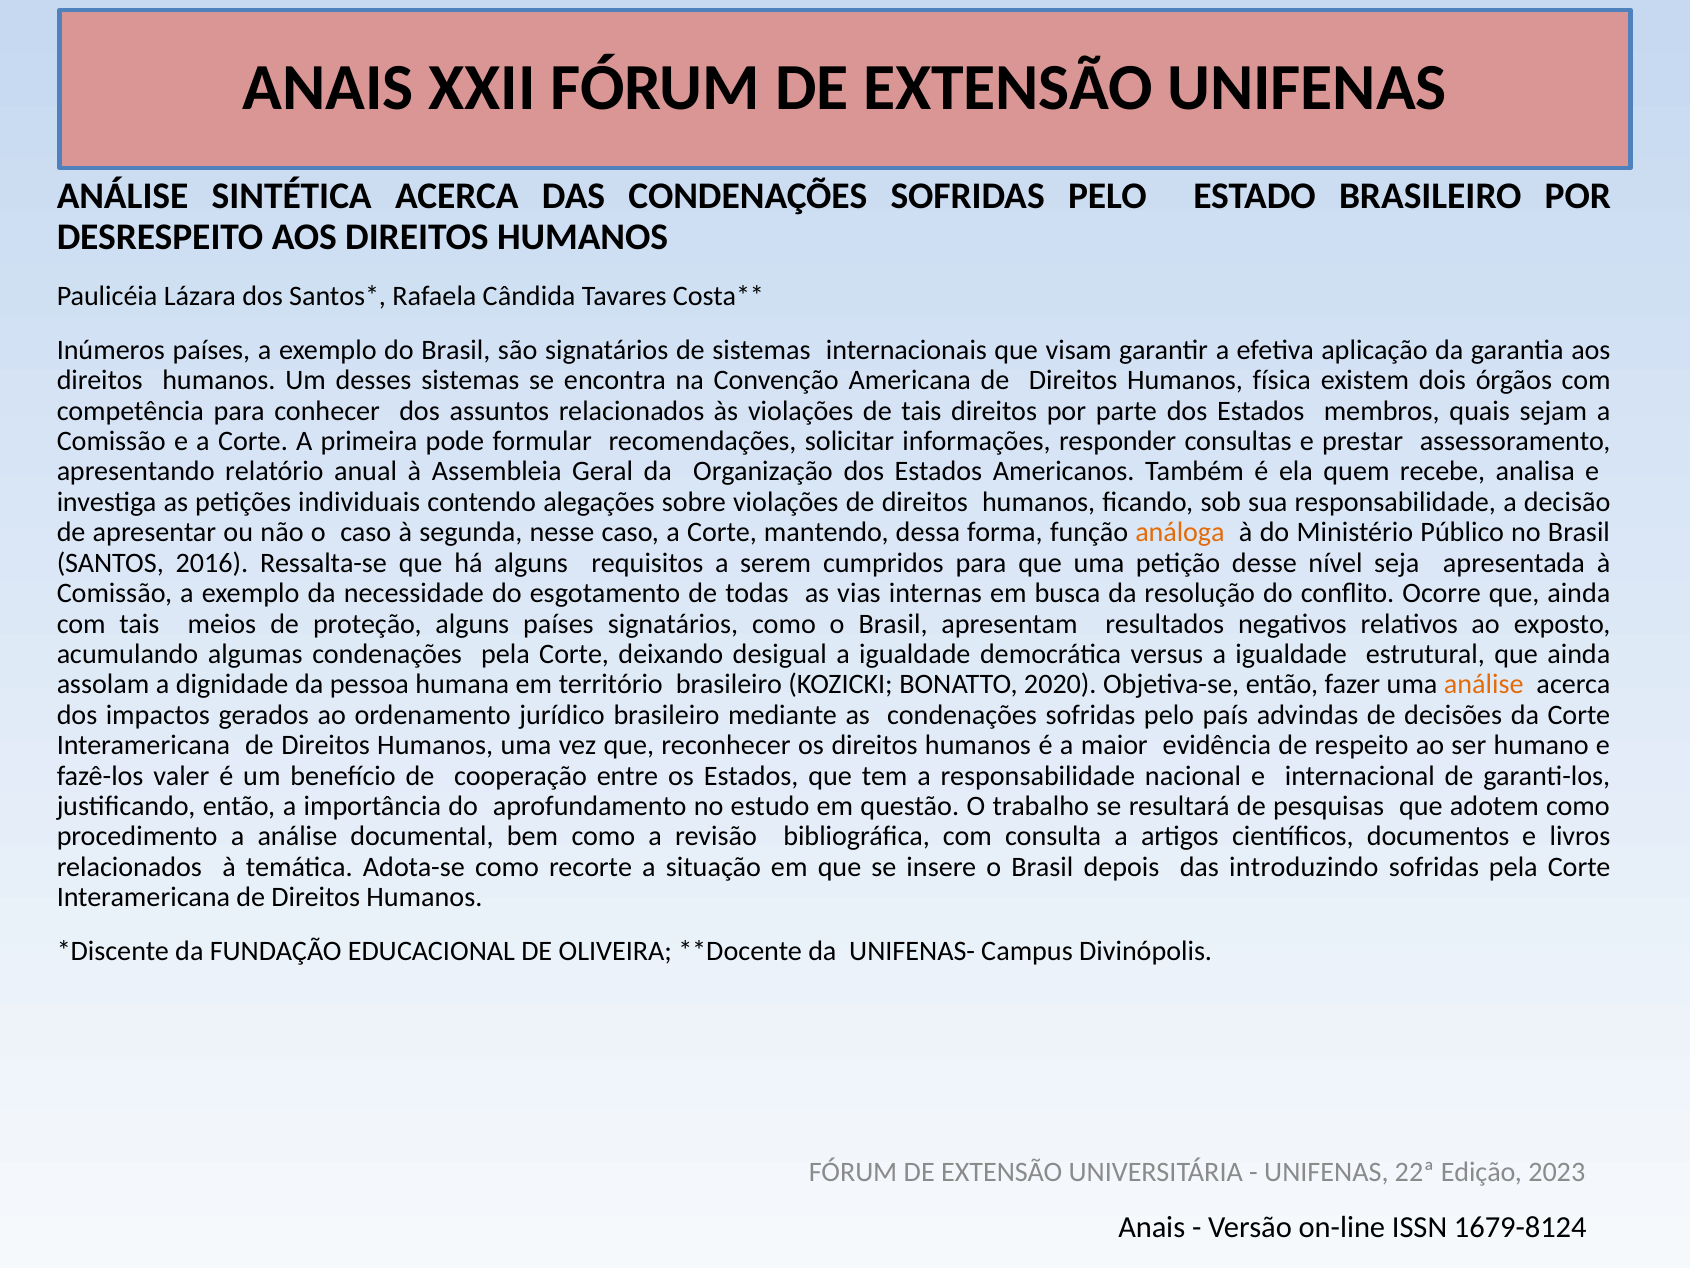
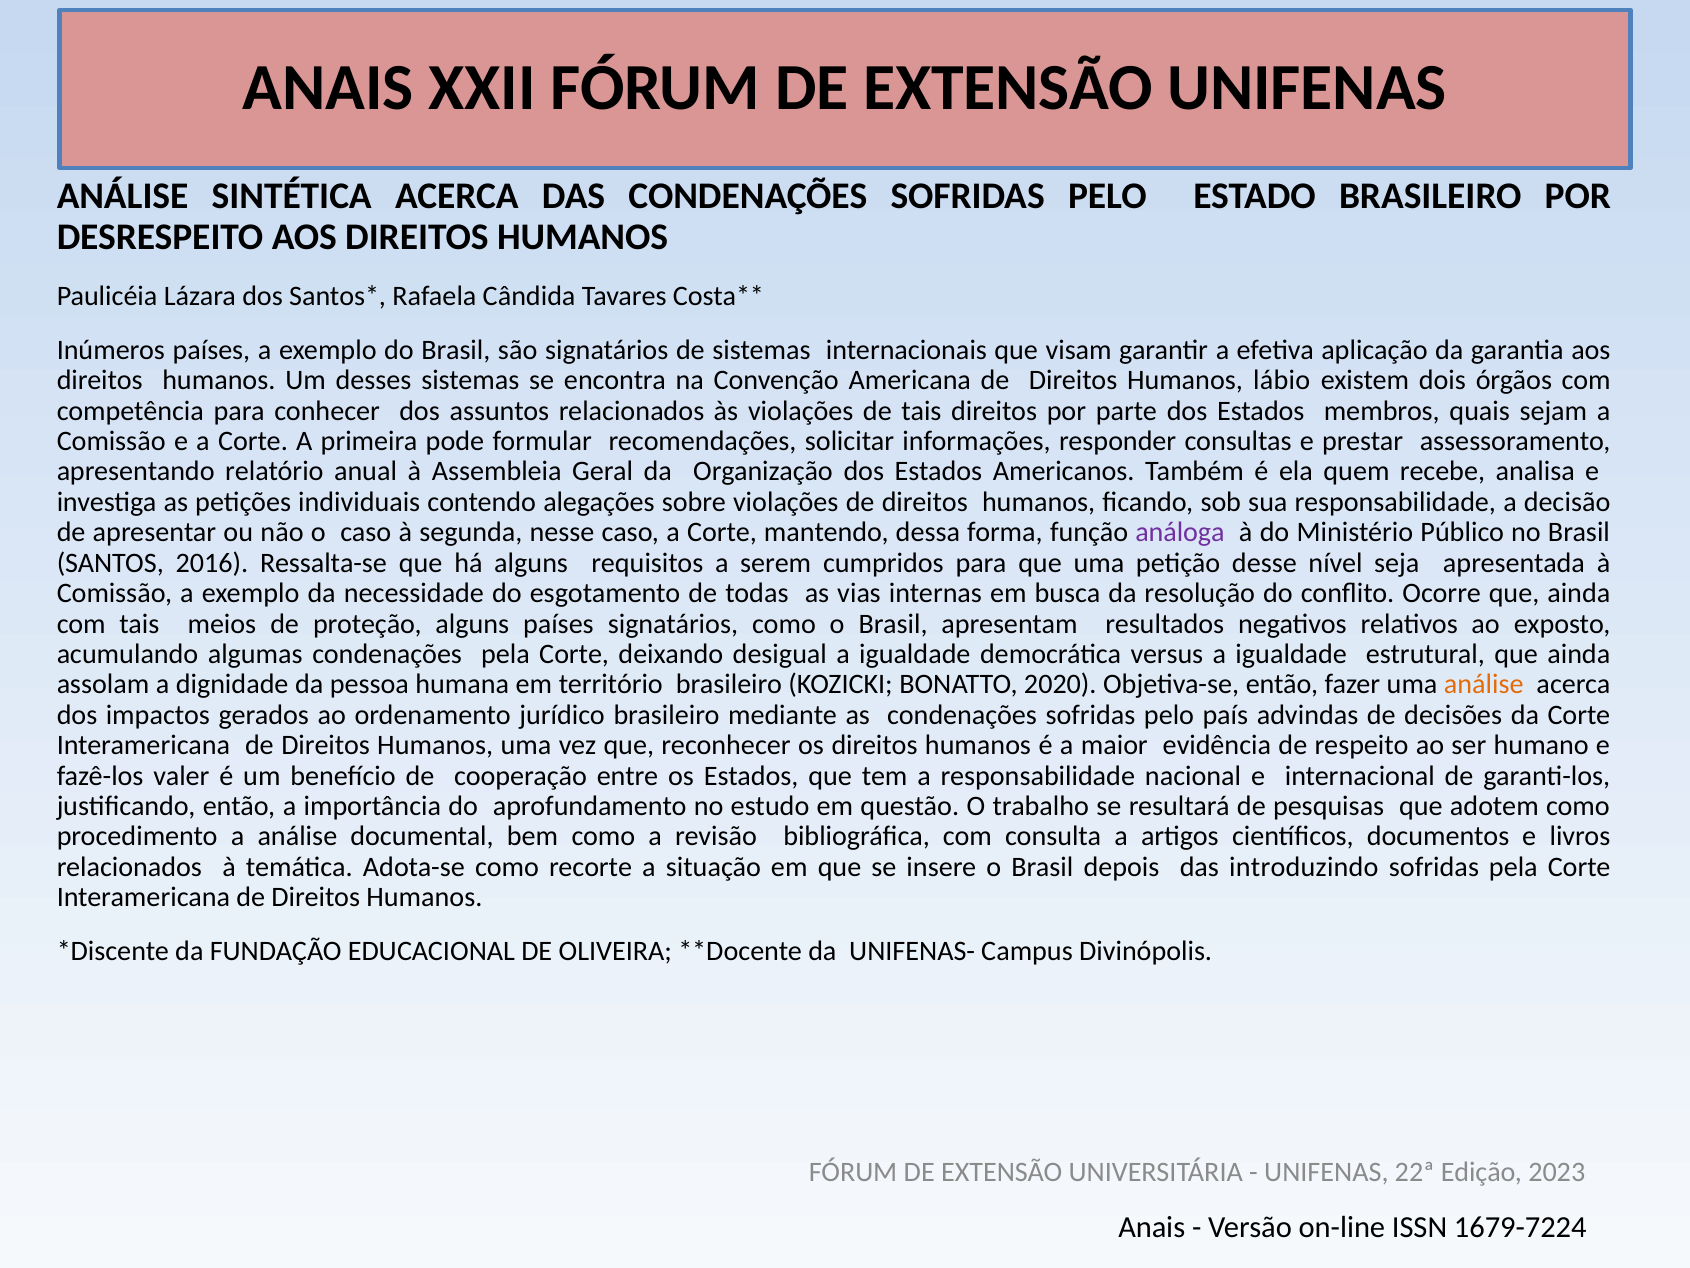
física: física -> lábio
análoga colour: orange -> purple
1679-8124: 1679-8124 -> 1679-7224
